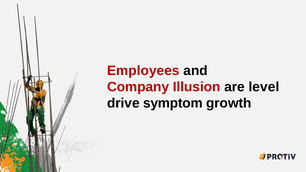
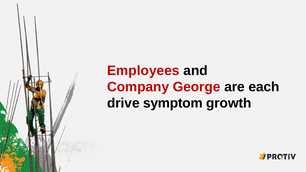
Illusion: Illusion -> George
level: level -> each
